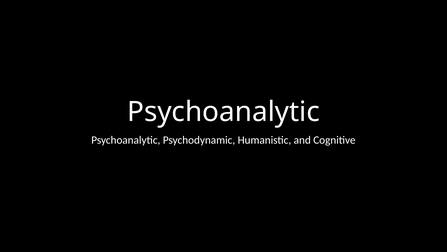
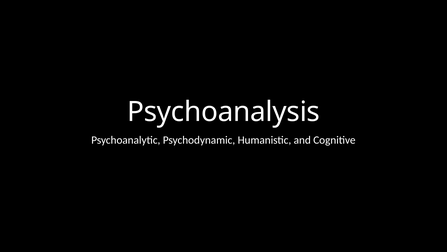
Psychoanalytic at (223, 112): Psychoanalytic -> Psychoanalysis
